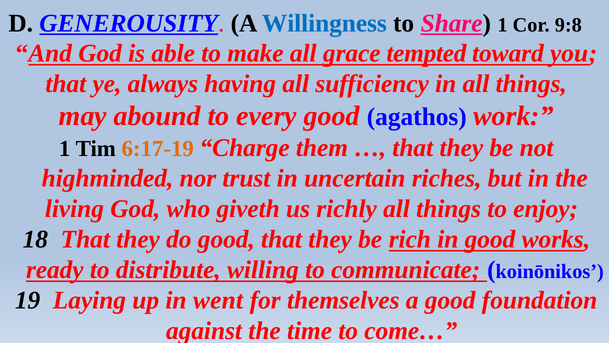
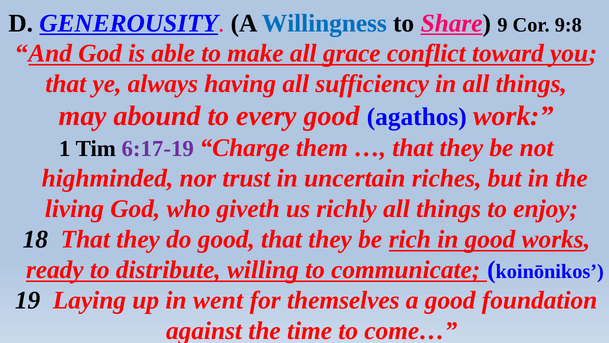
Share 1: 1 -> 9
tempted: tempted -> conflict
6:17-19 colour: orange -> purple
